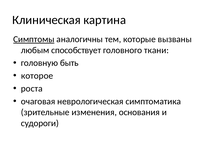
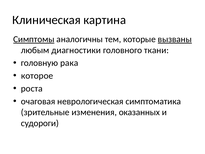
вызваны underline: none -> present
способствует: способствует -> диагностики
быть: быть -> рака
основания: основания -> оказанных
